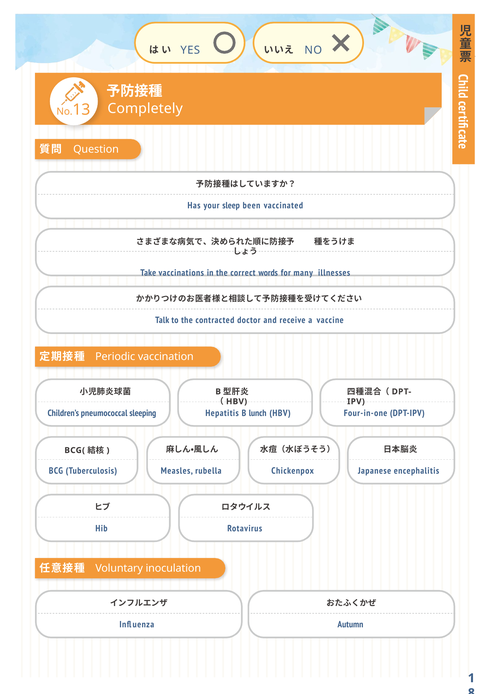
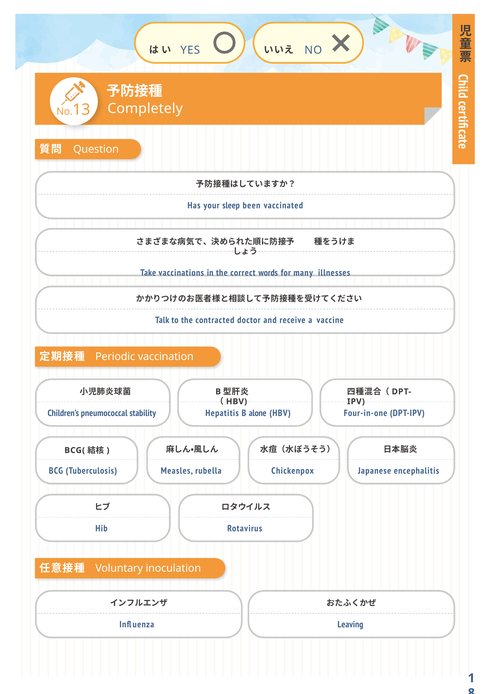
sleeping: sleeping -> stability
lunch: lunch -> alone
Autumn: Autumn -> Leaving
